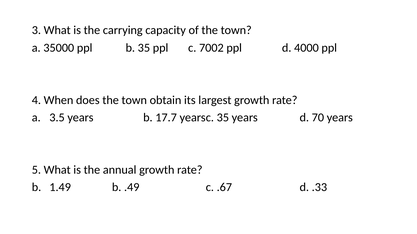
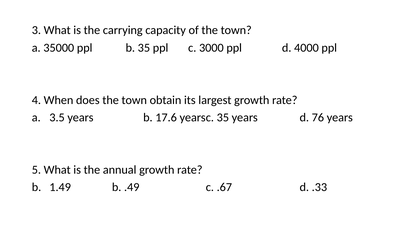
7002: 7002 -> 3000
17.7: 17.7 -> 17.6
70: 70 -> 76
